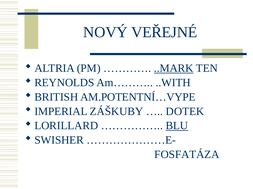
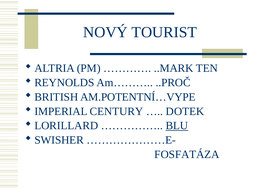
VEŘEJNÉ: VEŘEJNÉ -> TOURIST
..MARK underline: present -> none
..WITH: ..WITH -> ..PROČ
ZÁŠKUBY: ZÁŠKUBY -> CENTURY
